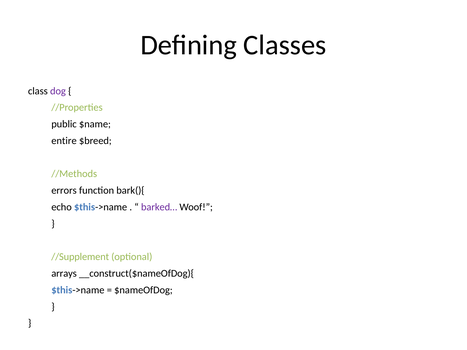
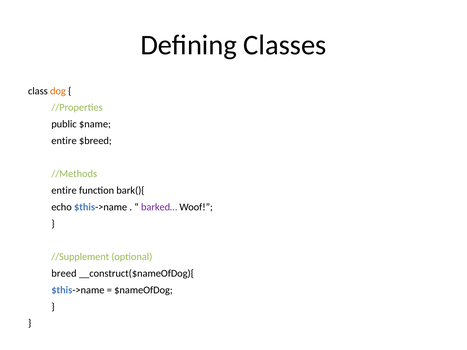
dog colour: purple -> orange
errors at (64, 191): errors -> entire
arrays: arrays -> breed
